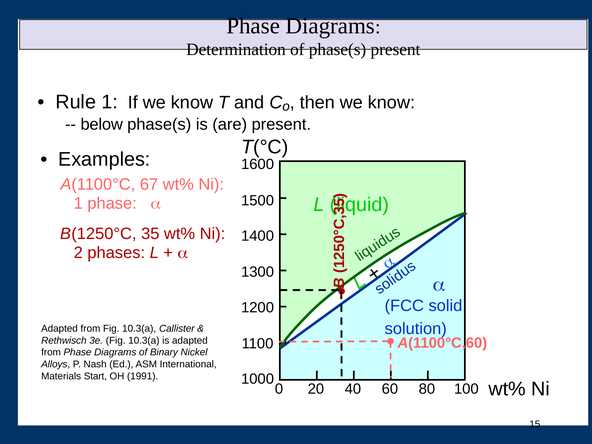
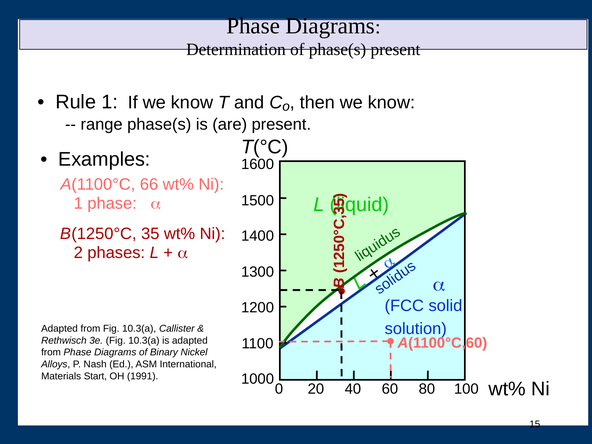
below: below -> range
67: 67 -> 66
